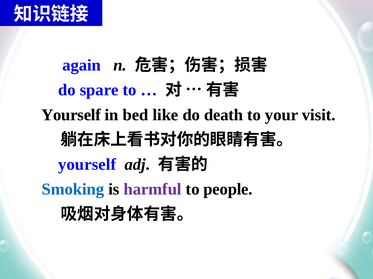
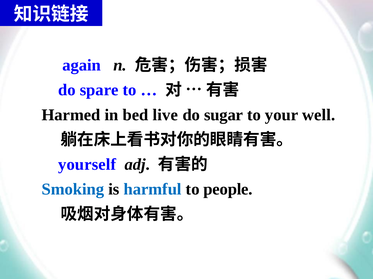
Yourself at (71, 115): Yourself -> Harmed
like: like -> live
death: death -> sugar
visit: visit -> well
harmful colour: purple -> blue
